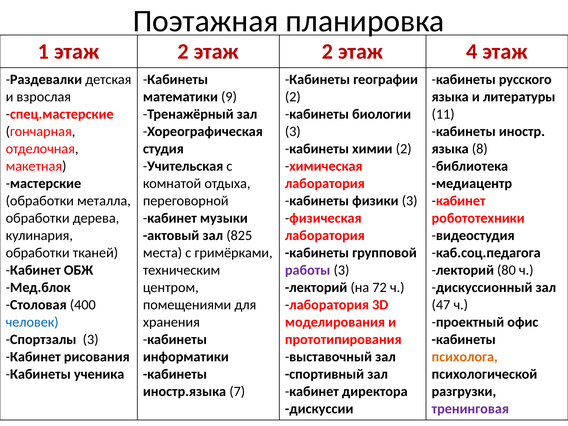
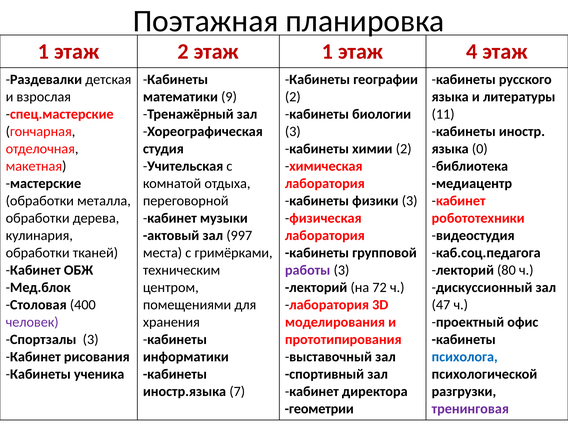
2 этаж 2: 2 -> 1
8: 8 -> 0
825: 825 -> 997
человек colour: blue -> purple
психолога colour: orange -> blue
дискуссии: дискуссии -> геометрии
